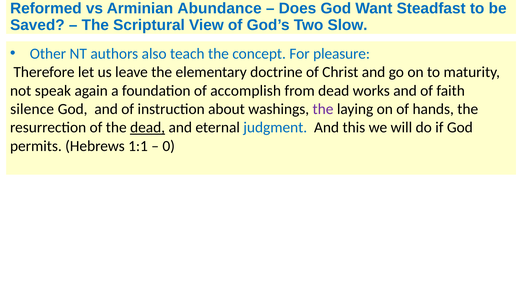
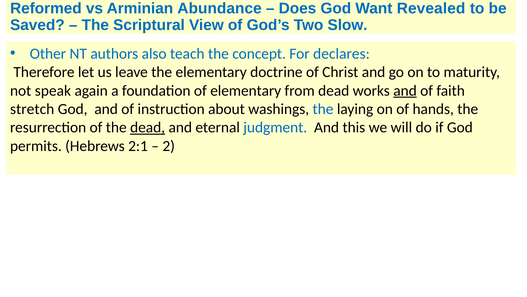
Steadfast: Steadfast -> Revealed
pleasure: pleasure -> declares
of accomplish: accomplish -> elementary
and at (405, 90) underline: none -> present
silence: silence -> stretch
the at (323, 109) colour: purple -> blue
1:1: 1:1 -> 2:1
0: 0 -> 2
